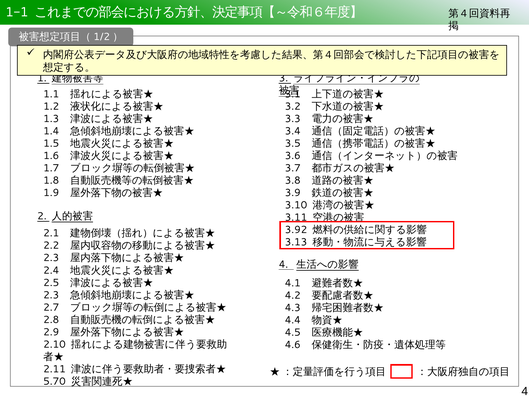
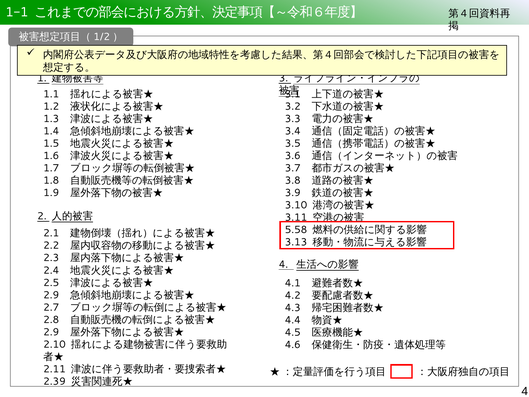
3.92: 3.92 -> 5.58
2.3 at (51, 295): 2.3 -> 2.9
5.70: 5.70 -> 2.39
